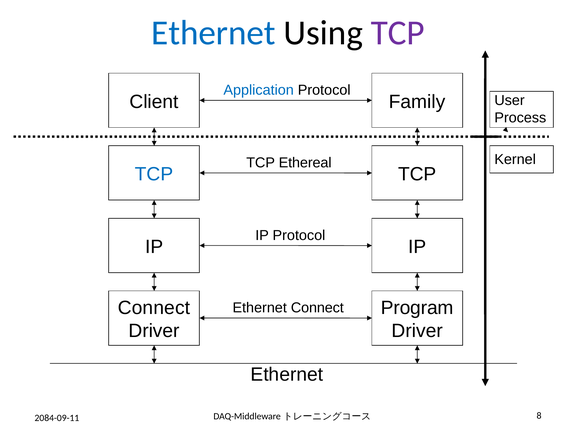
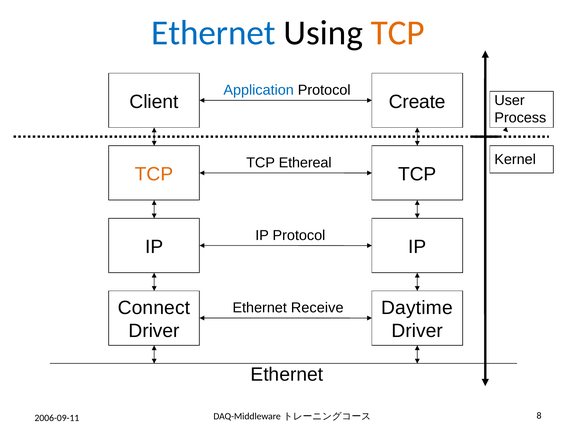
TCP at (398, 33) colour: purple -> orange
Family: Family -> Create
TCP at (154, 174) colour: blue -> orange
Program: Program -> Daytime
Ethernet Connect: Connect -> Receive
2084-09-11: 2084-09-11 -> 2006-09-11
